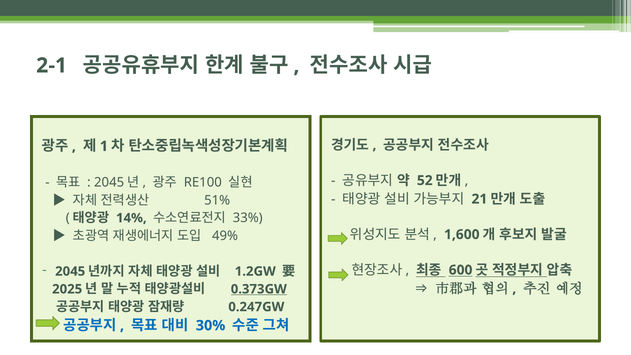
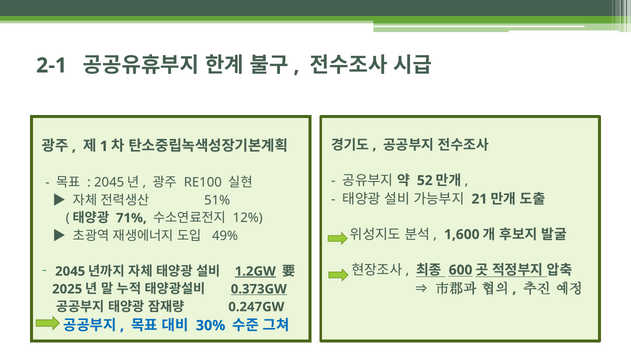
14%: 14% -> 71%
33%: 33% -> 12%
1.2GW underline: none -> present
